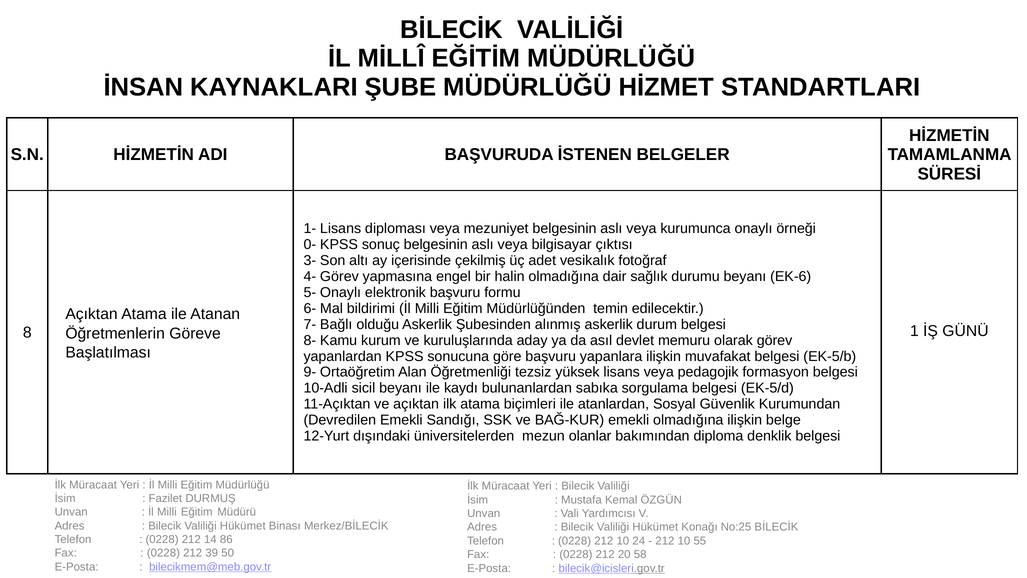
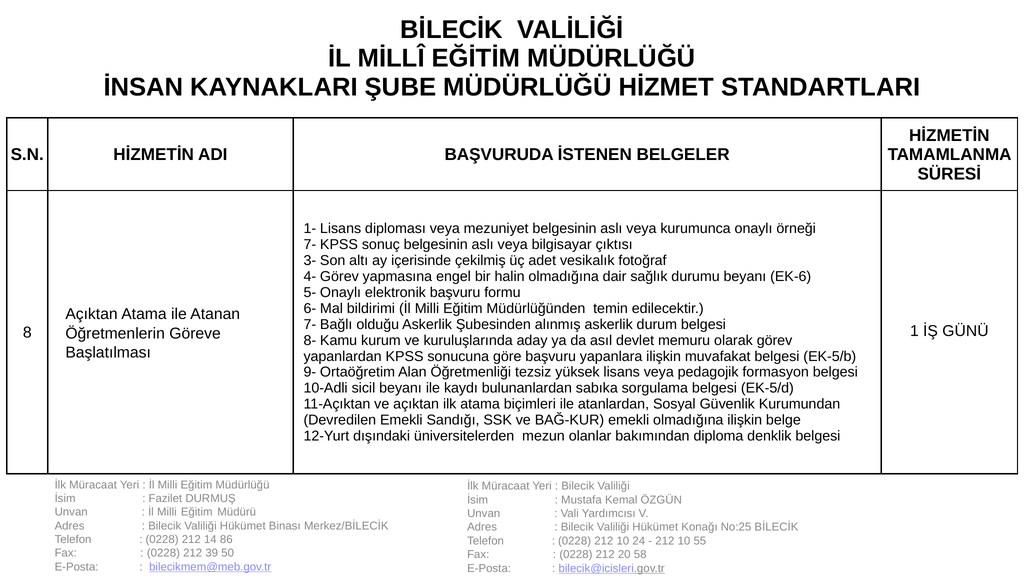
0- at (310, 245): 0- -> 7-
